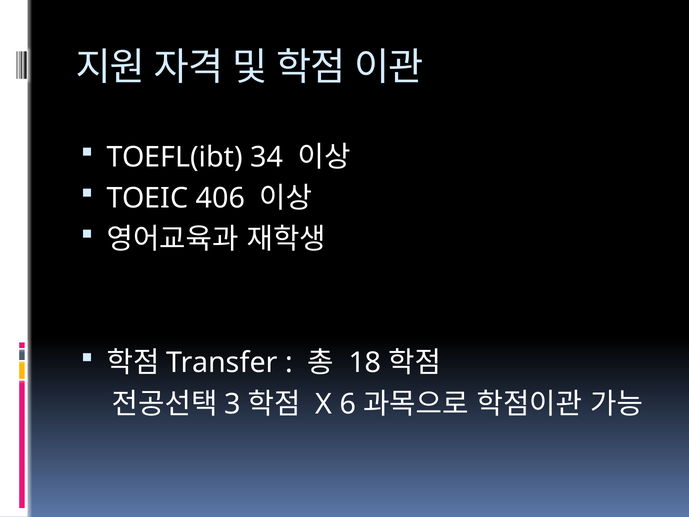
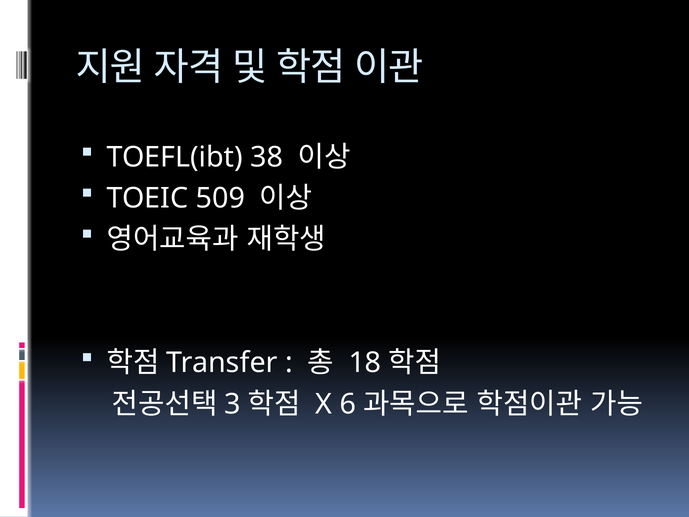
34: 34 -> 38
406: 406 -> 509
